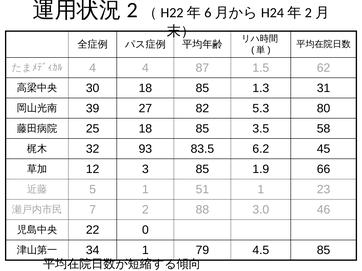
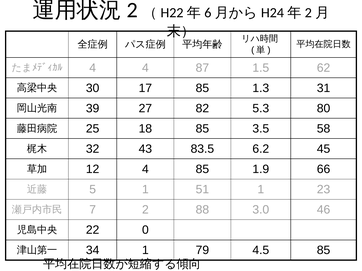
30 18: 18 -> 17
93: 93 -> 43
12 3: 3 -> 4
